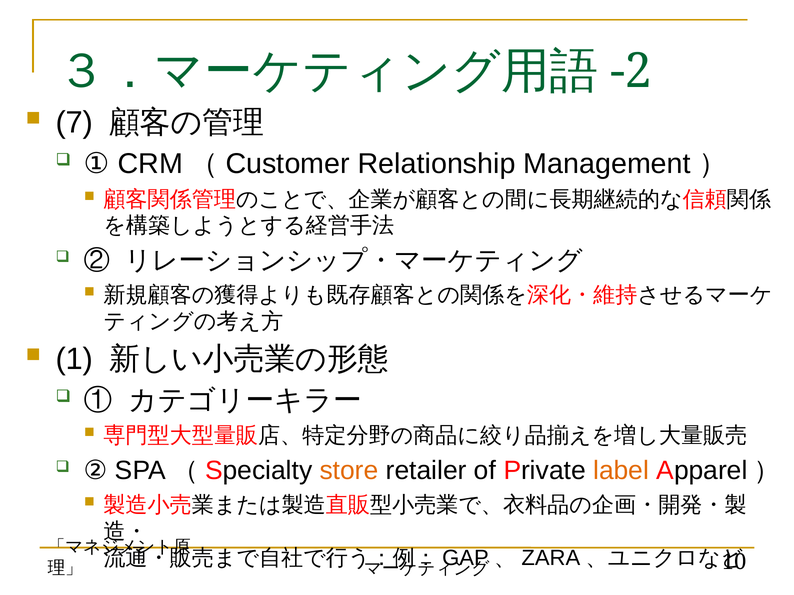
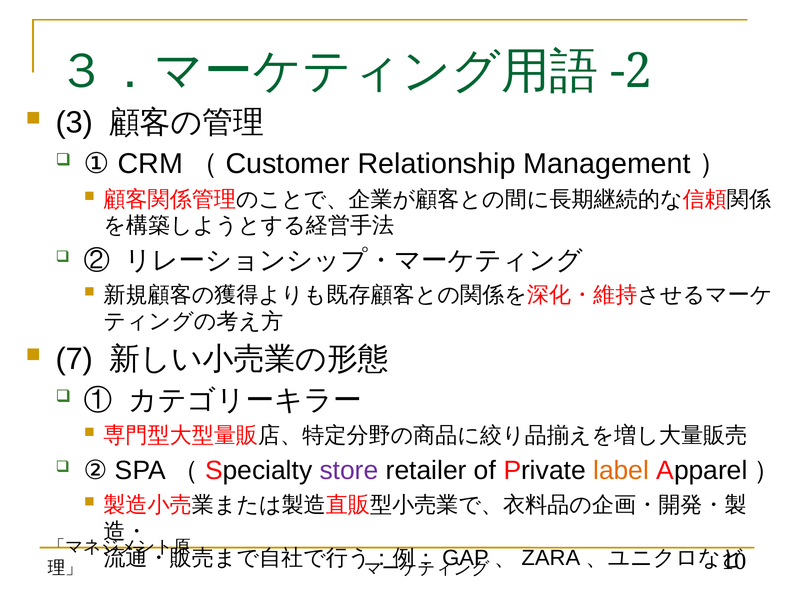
7: 7 -> 3
1: 1 -> 7
store colour: orange -> purple
